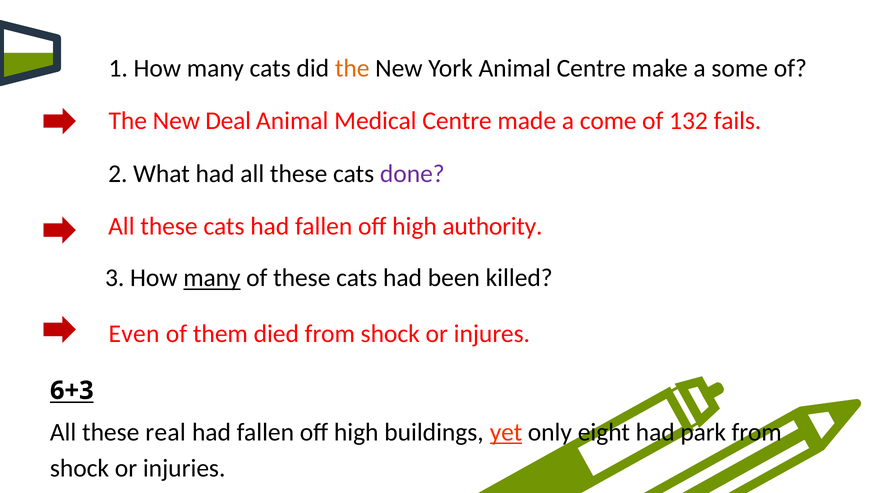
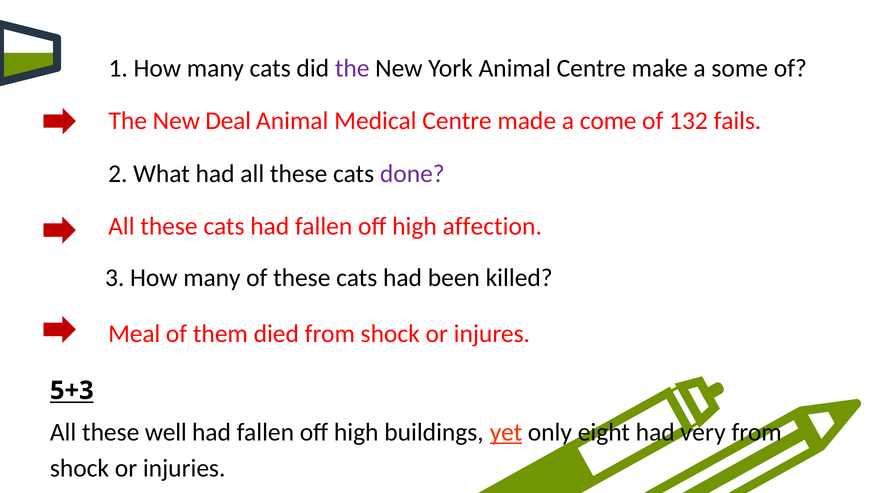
the at (352, 68) colour: orange -> purple
authority: authority -> affection
many at (212, 278) underline: present -> none
Even: Even -> Meal
6+3: 6+3 -> 5+3
real: real -> well
park: park -> very
